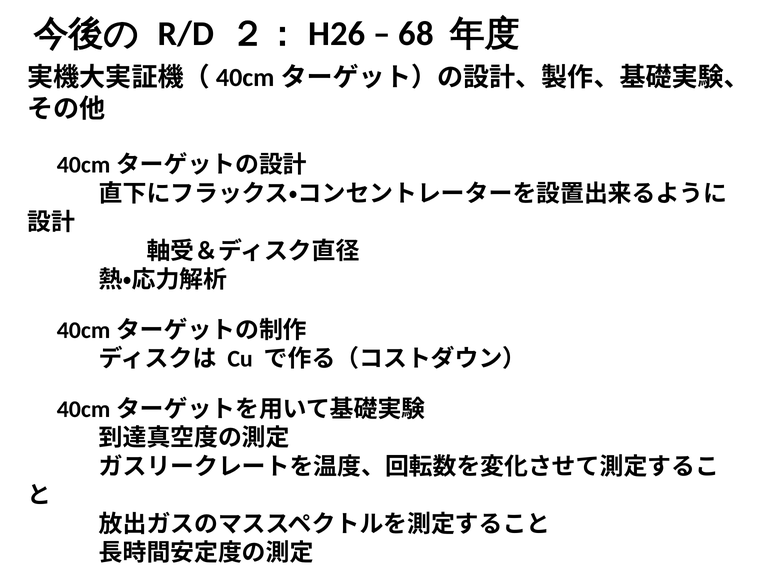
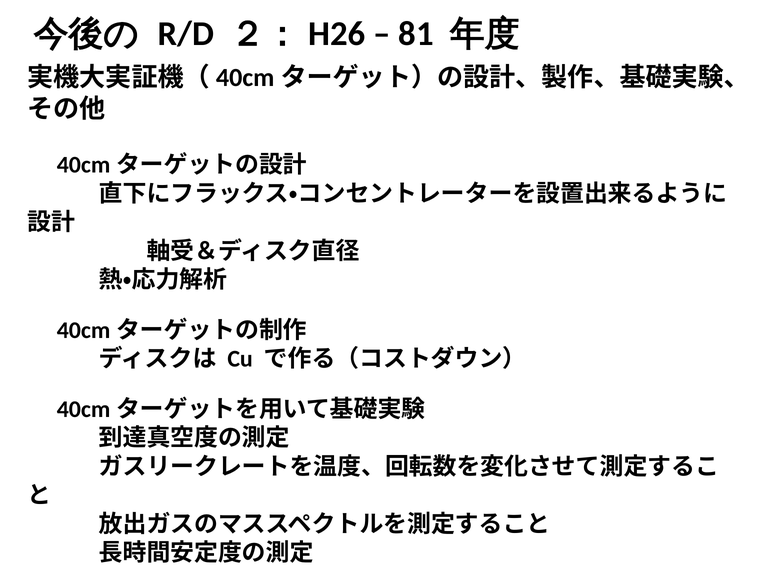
68: 68 -> 81
